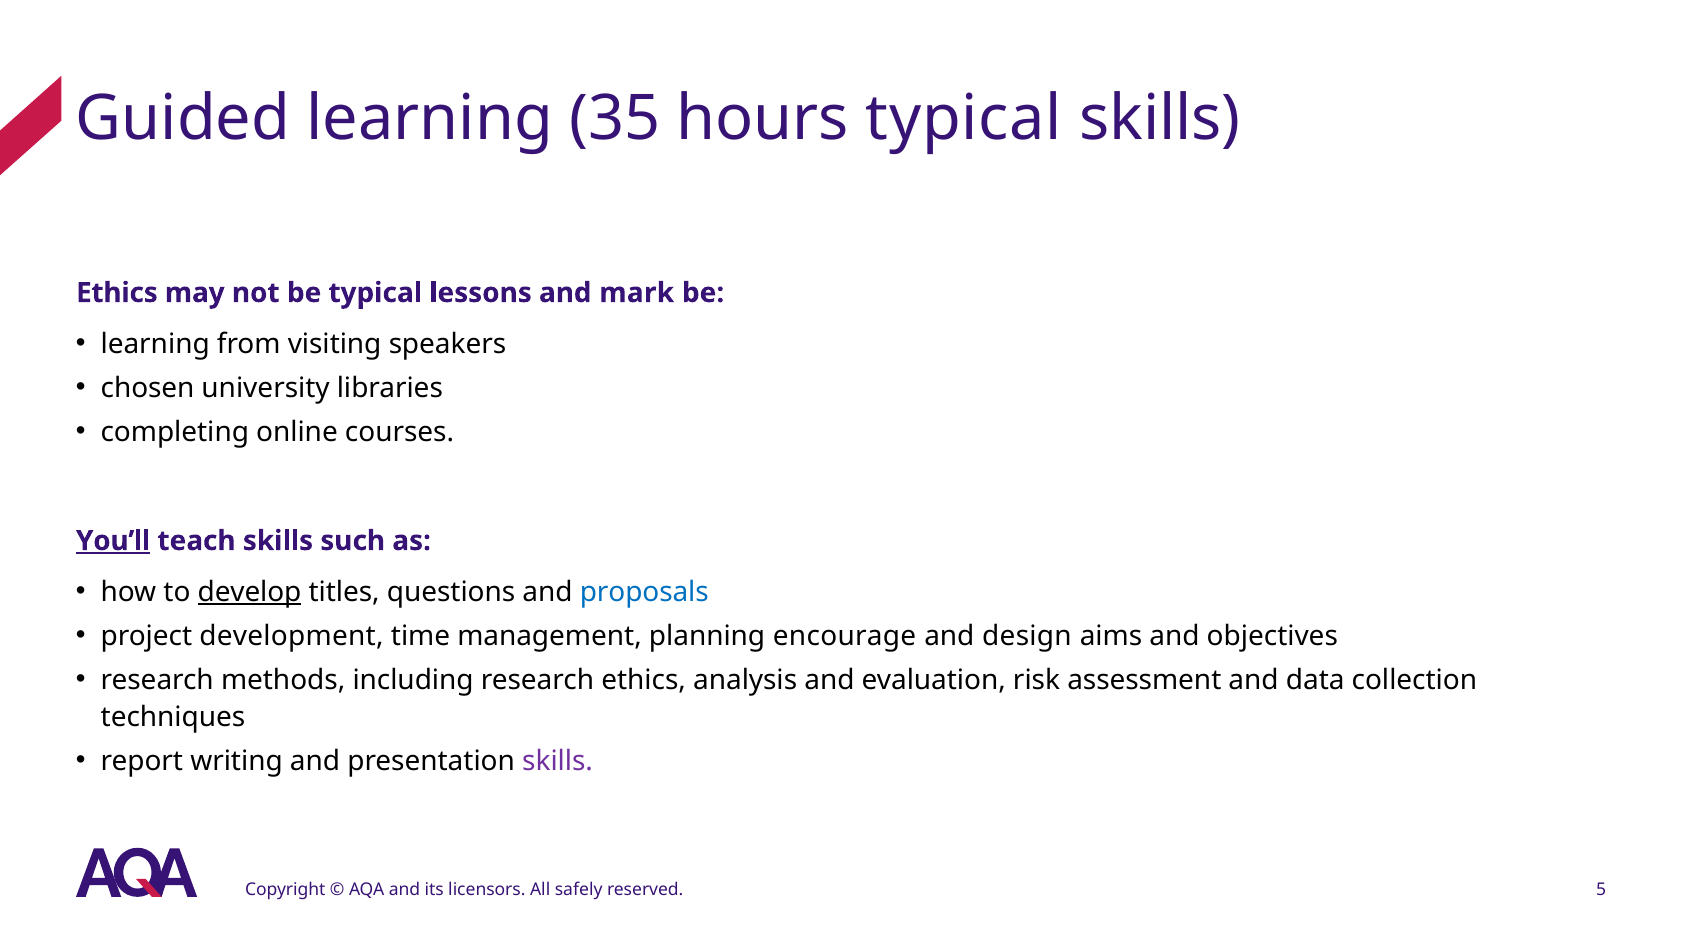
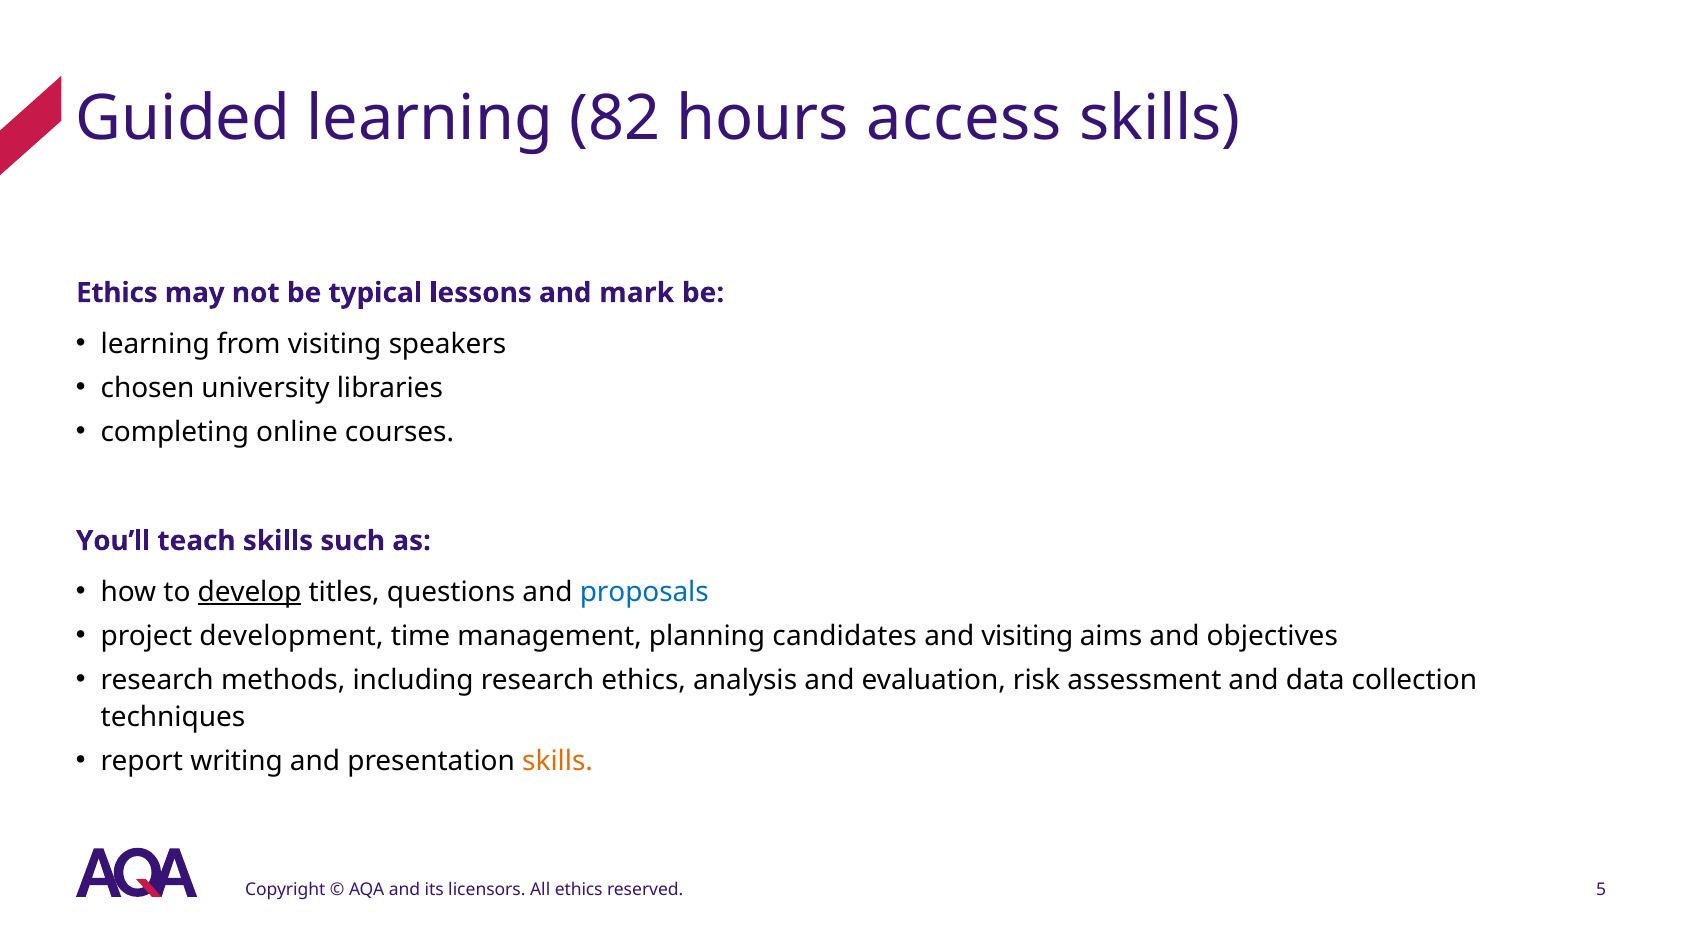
35: 35 -> 82
hours typical: typical -> access
You’ll underline: present -> none
encourage: encourage -> candidates
and design: design -> visiting
skills at (558, 761) colour: purple -> orange
All safely: safely -> ethics
